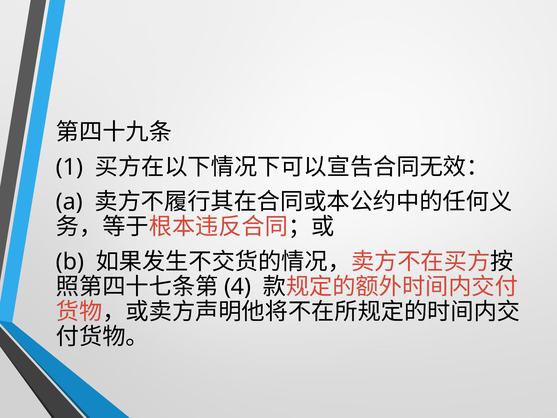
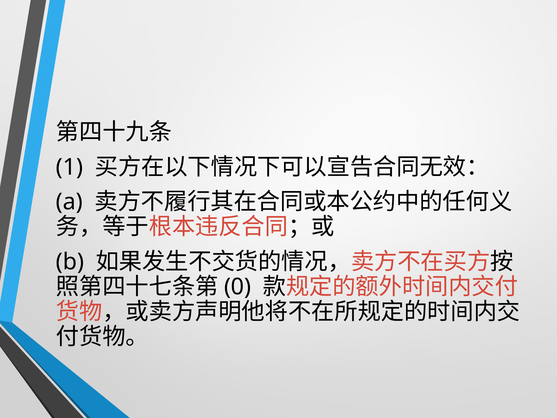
4: 4 -> 0
